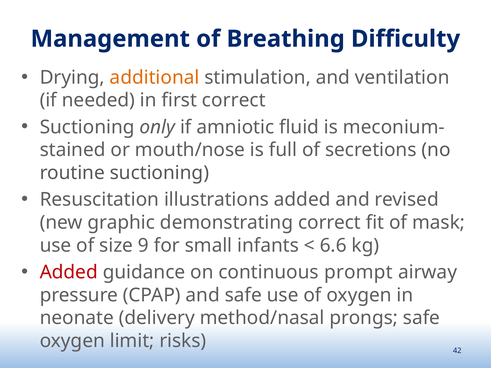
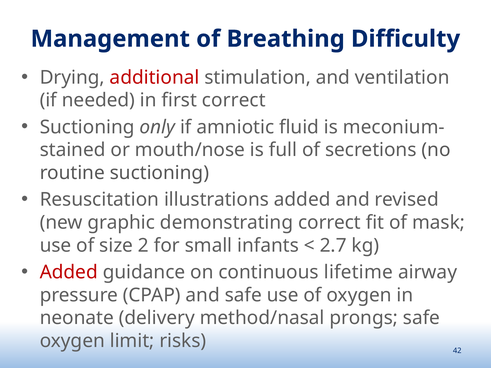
additional colour: orange -> red
9: 9 -> 2
6.6: 6.6 -> 2.7
prompt: prompt -> lifetime
